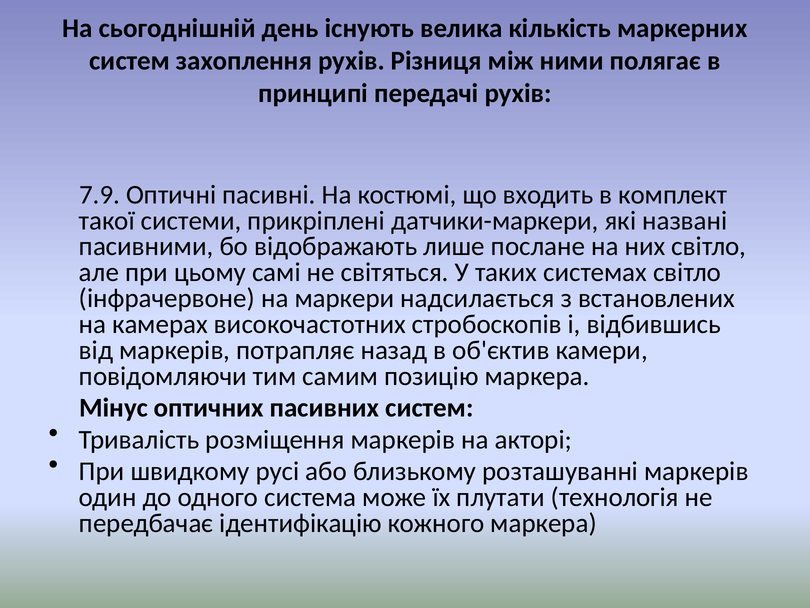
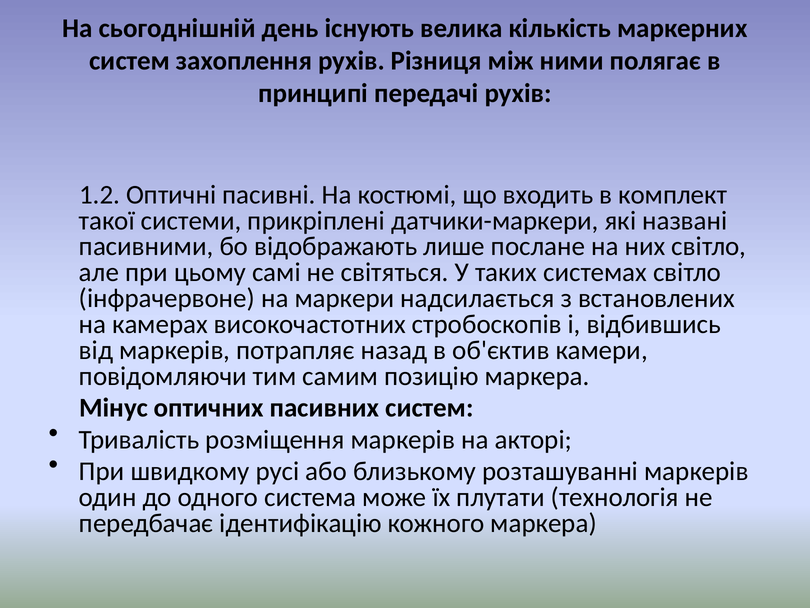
7.9: 7.9 -> 1.2
